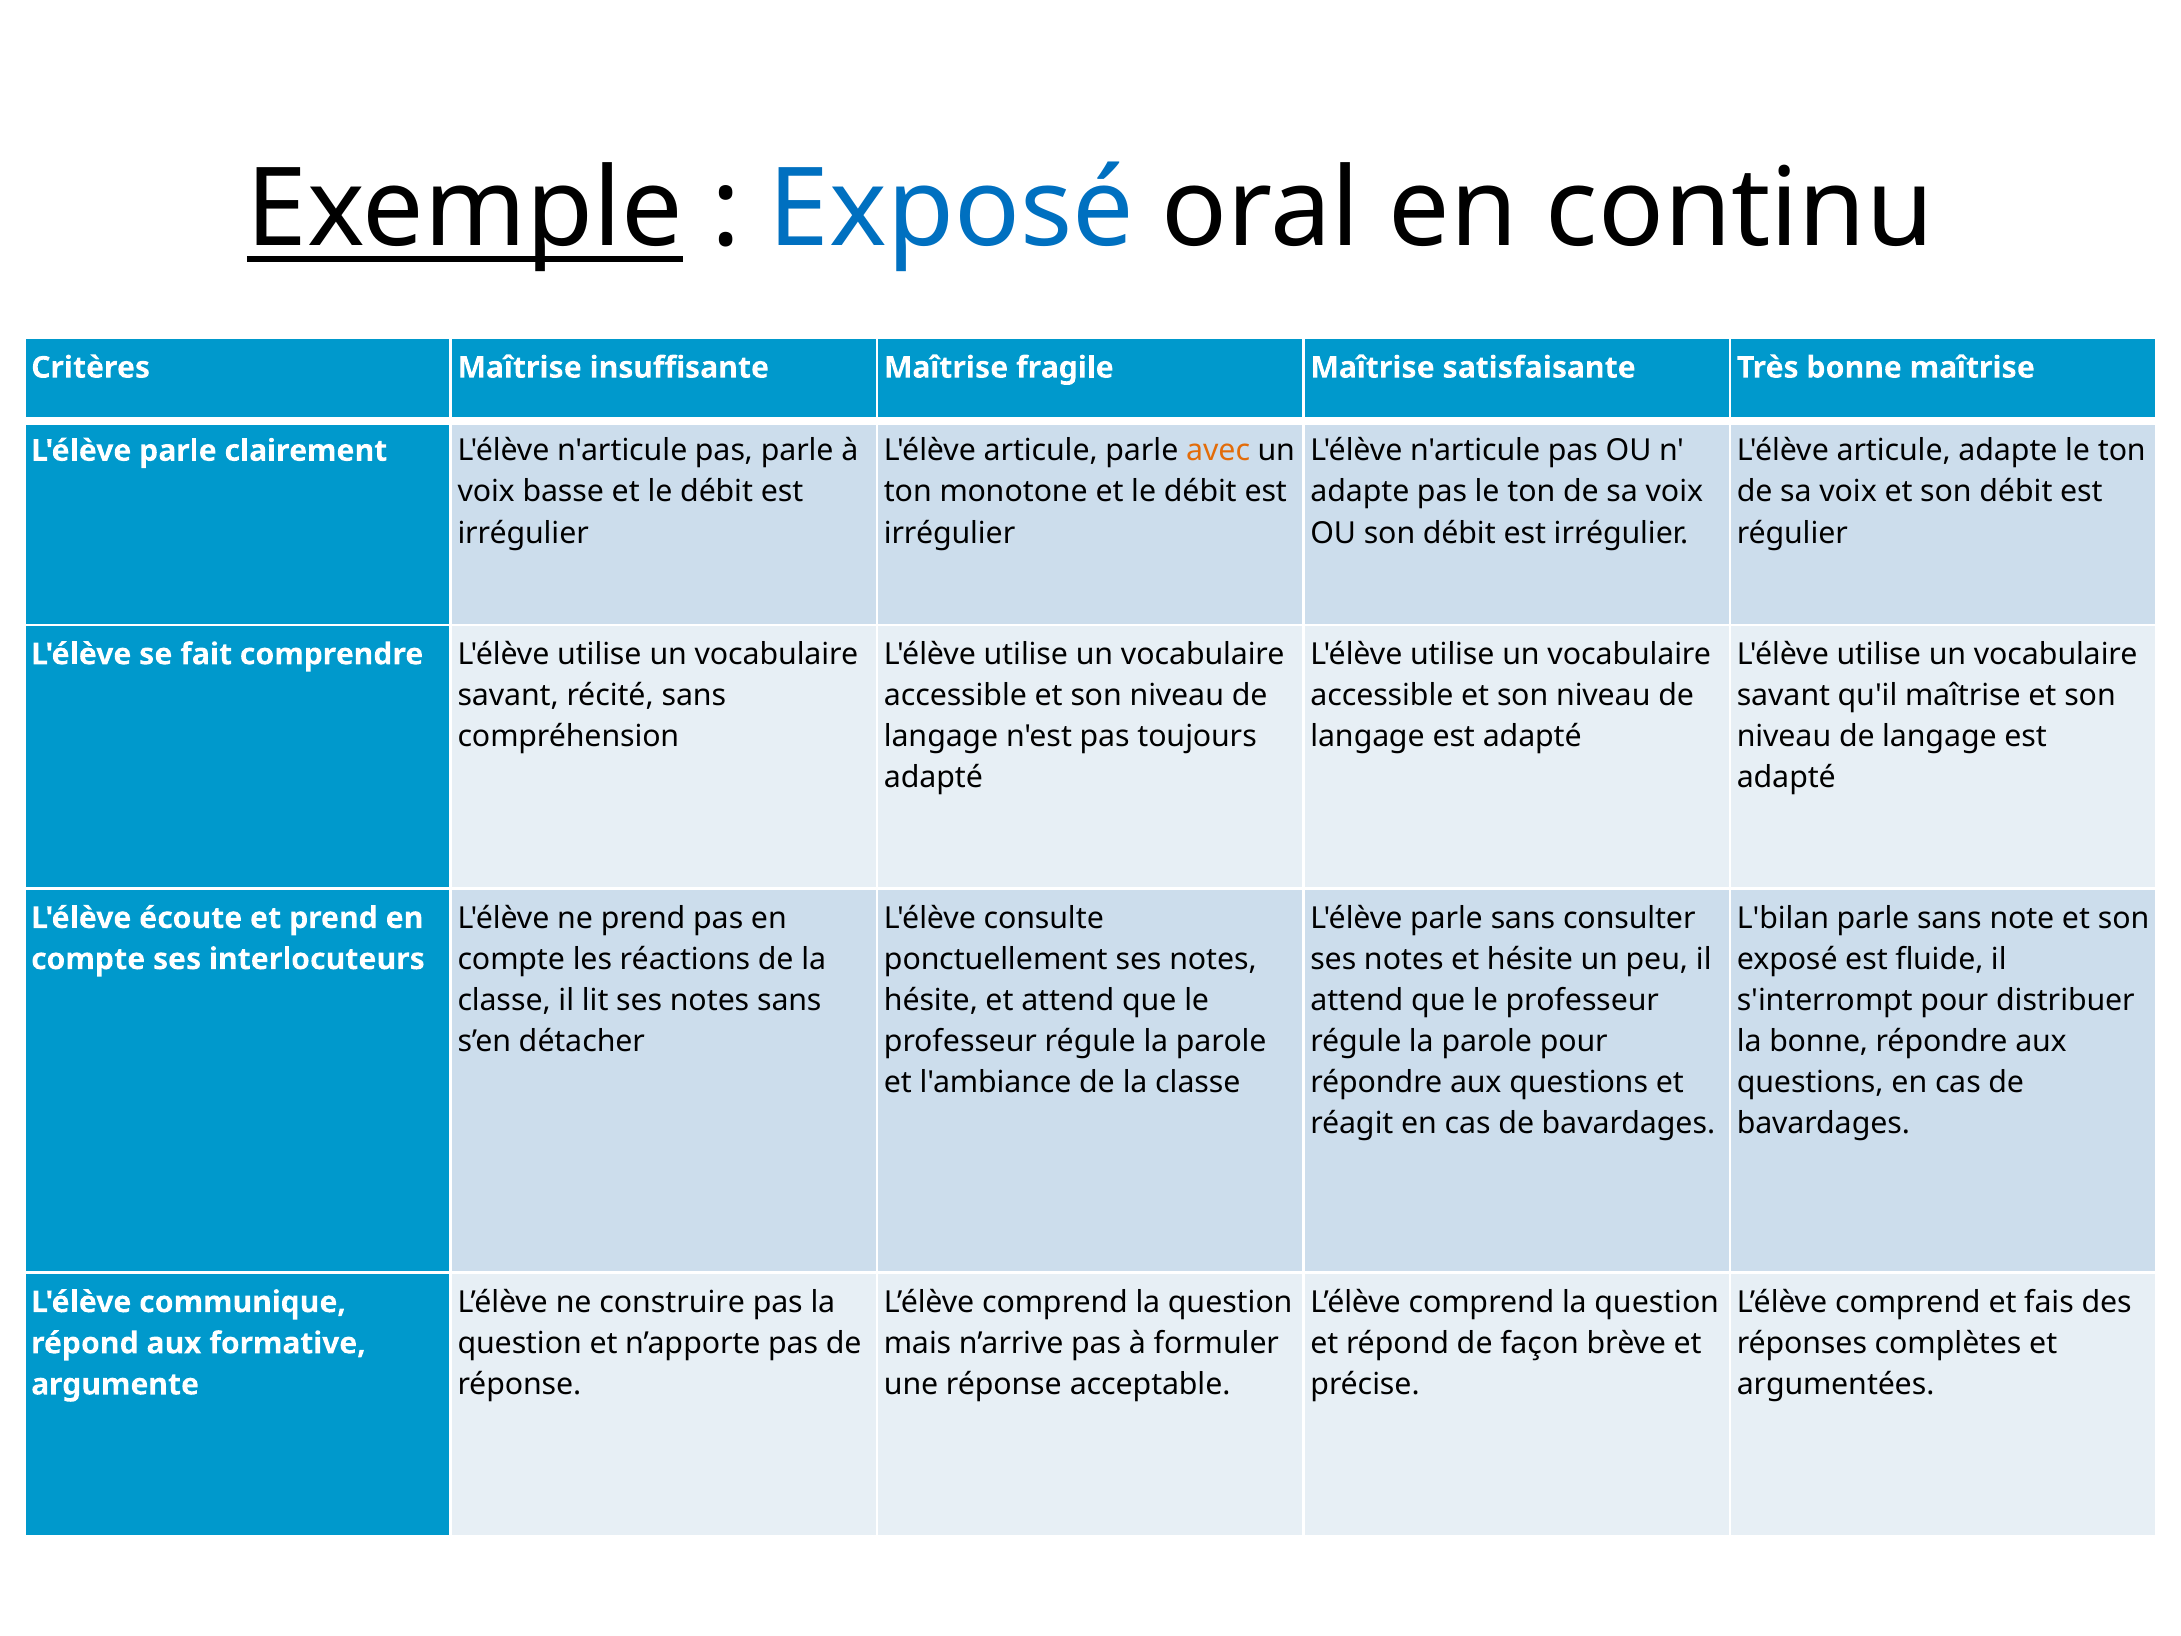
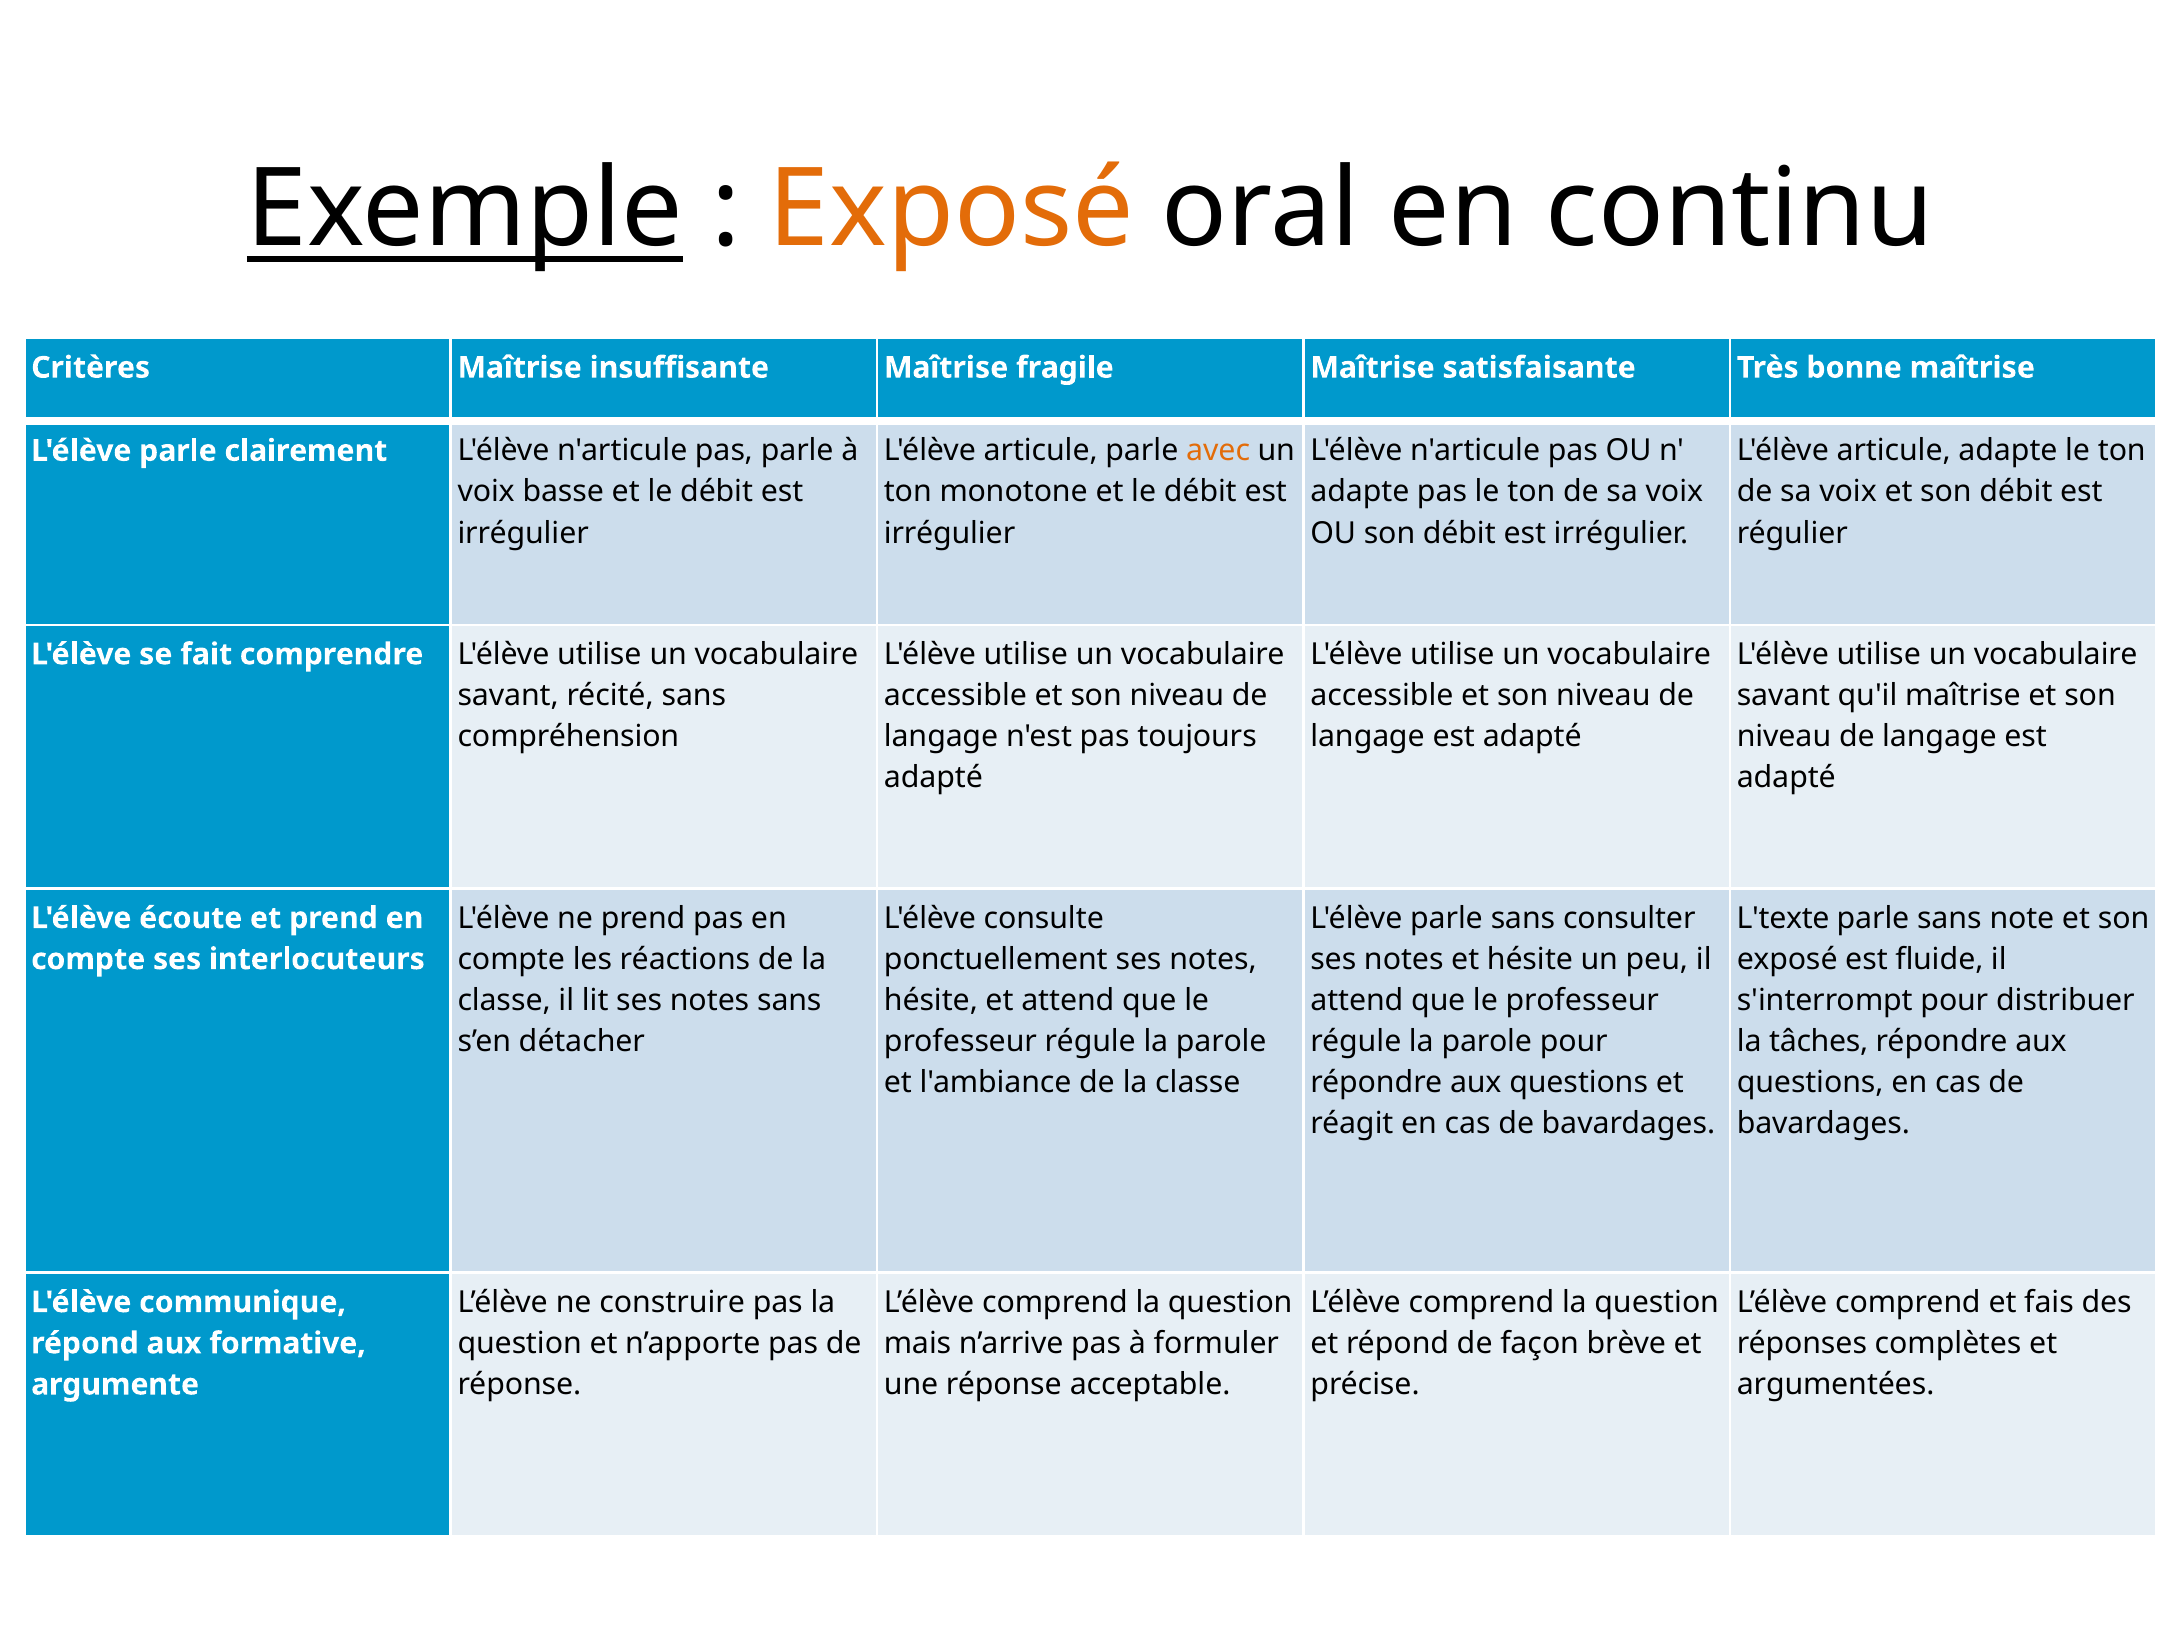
Exposé at (951, 209) colour: blue -> orange
L'bilan: L'bilan -> L'texte
la bonne: bonne -> tâches
